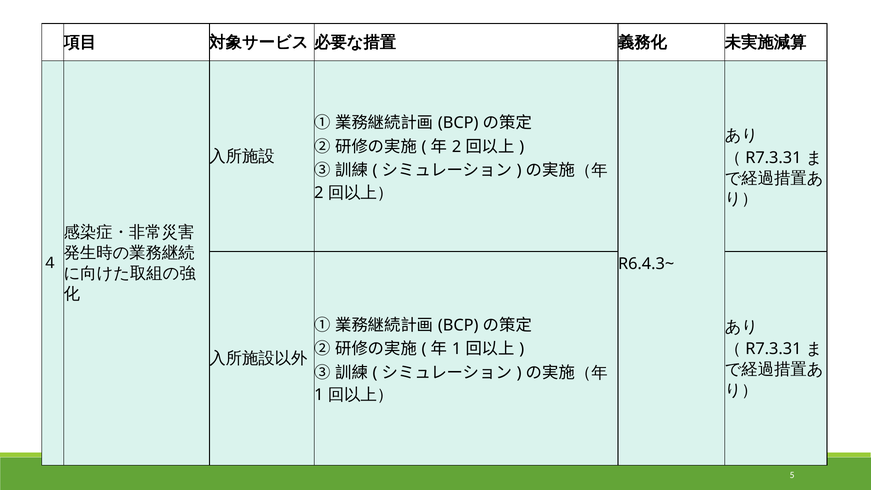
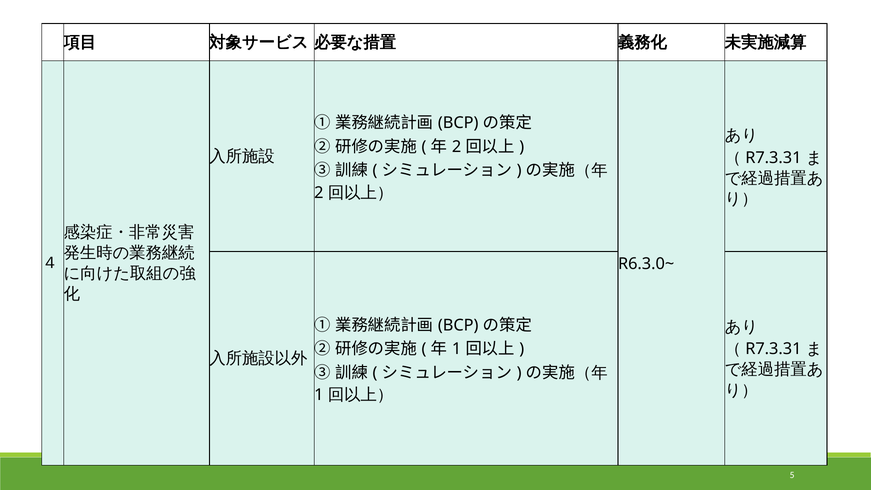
R6.4.3~: R6.4.3~ -> R6.3.0~
